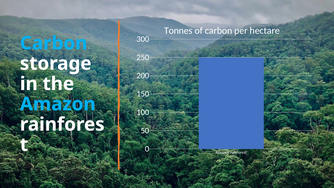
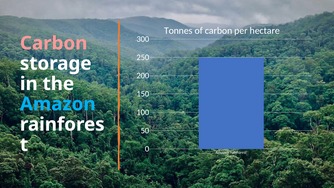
Carbon at (54, 43) colour: light blue -> pink
